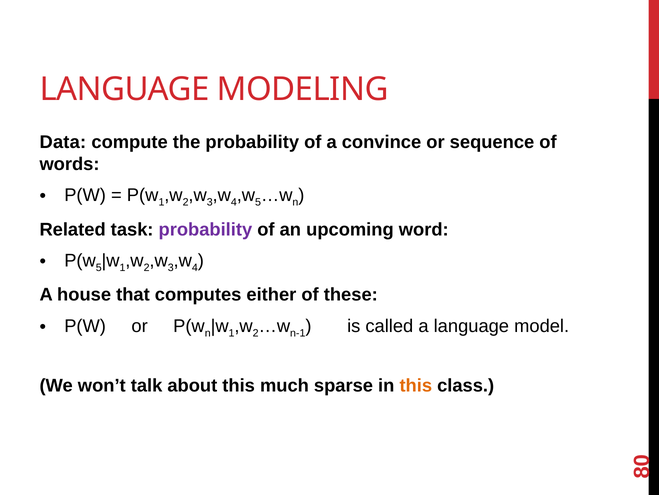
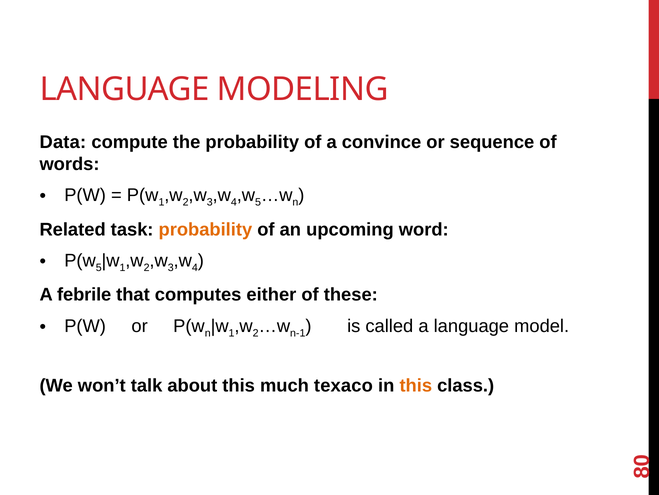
probability at (205, 229) colour: purple -> orange
house: house -> febrile
sparse: sparse -> texaco
